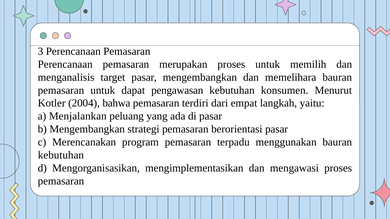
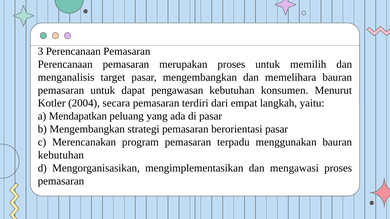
bahwa: bahwa -> secara
Menjalankan: Menjalankan -> Mendapatkan
